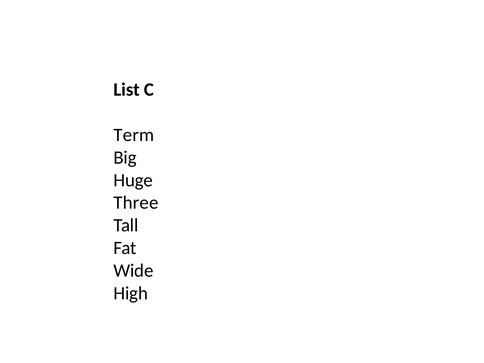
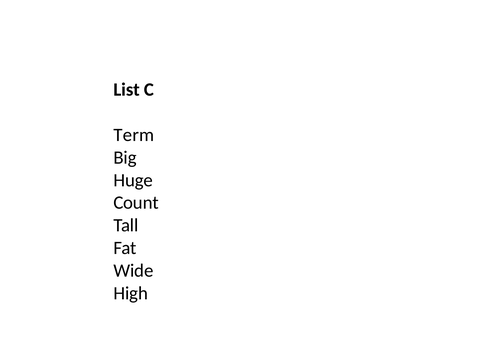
Three: Three -> Count
